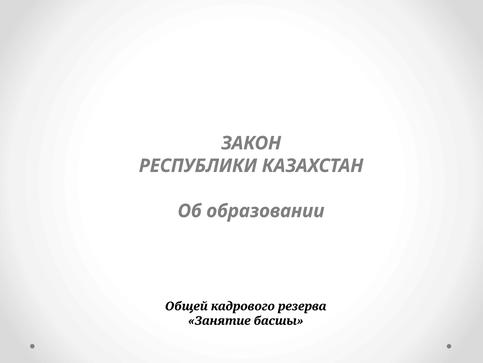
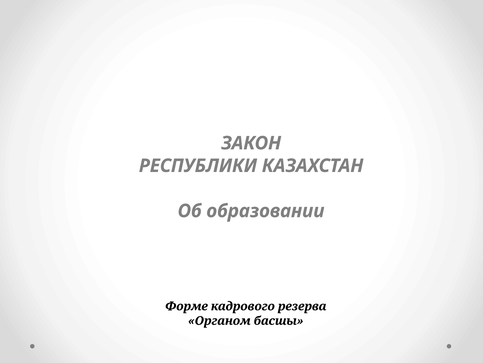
Общей: Общей -> Форме
Занятие: Занятие -> Органом
